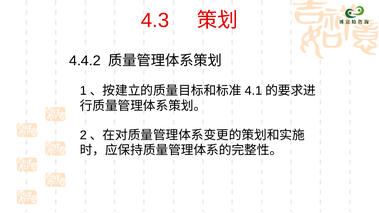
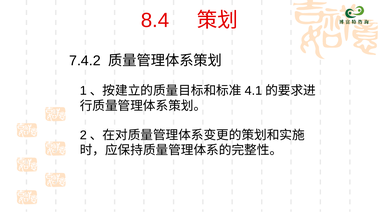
4.3: 4.3 -> 8.4
4.4.2: 4.4.2 -> 7.4.2
